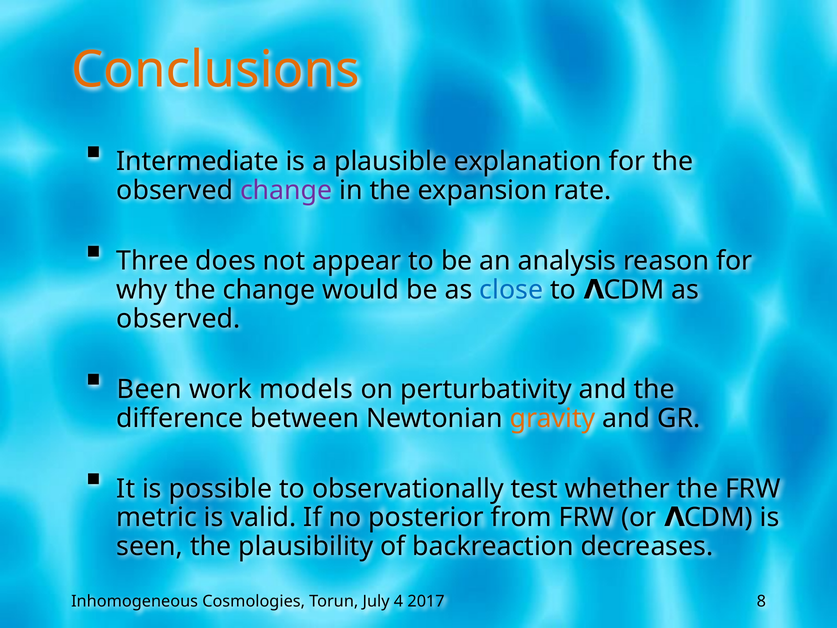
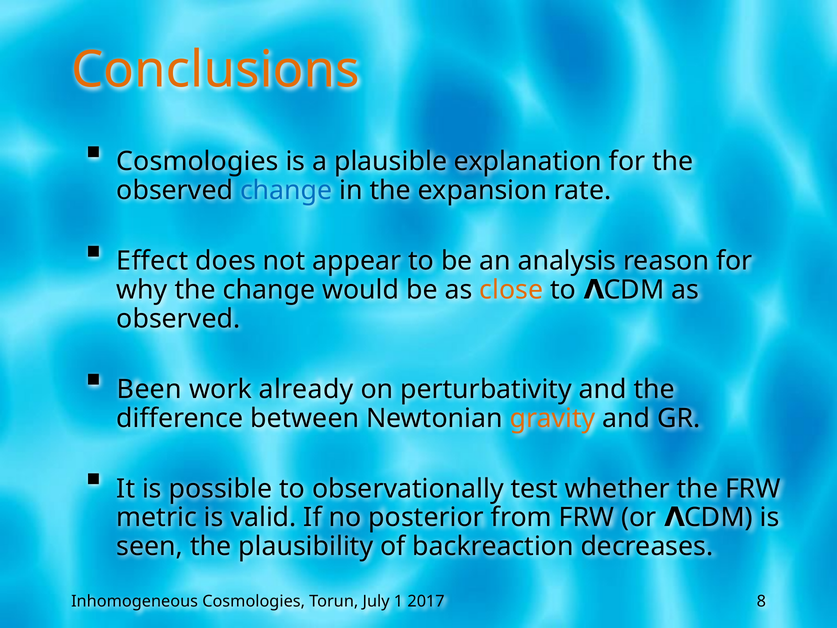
Intermediate at (198, 162): Intermediate -> Cosmologies
change at (286, 190) colour: purple -> blue
Three: Three -> Effect
close colour: blue -> orange
models: models -> already
4: 4 -> 1
